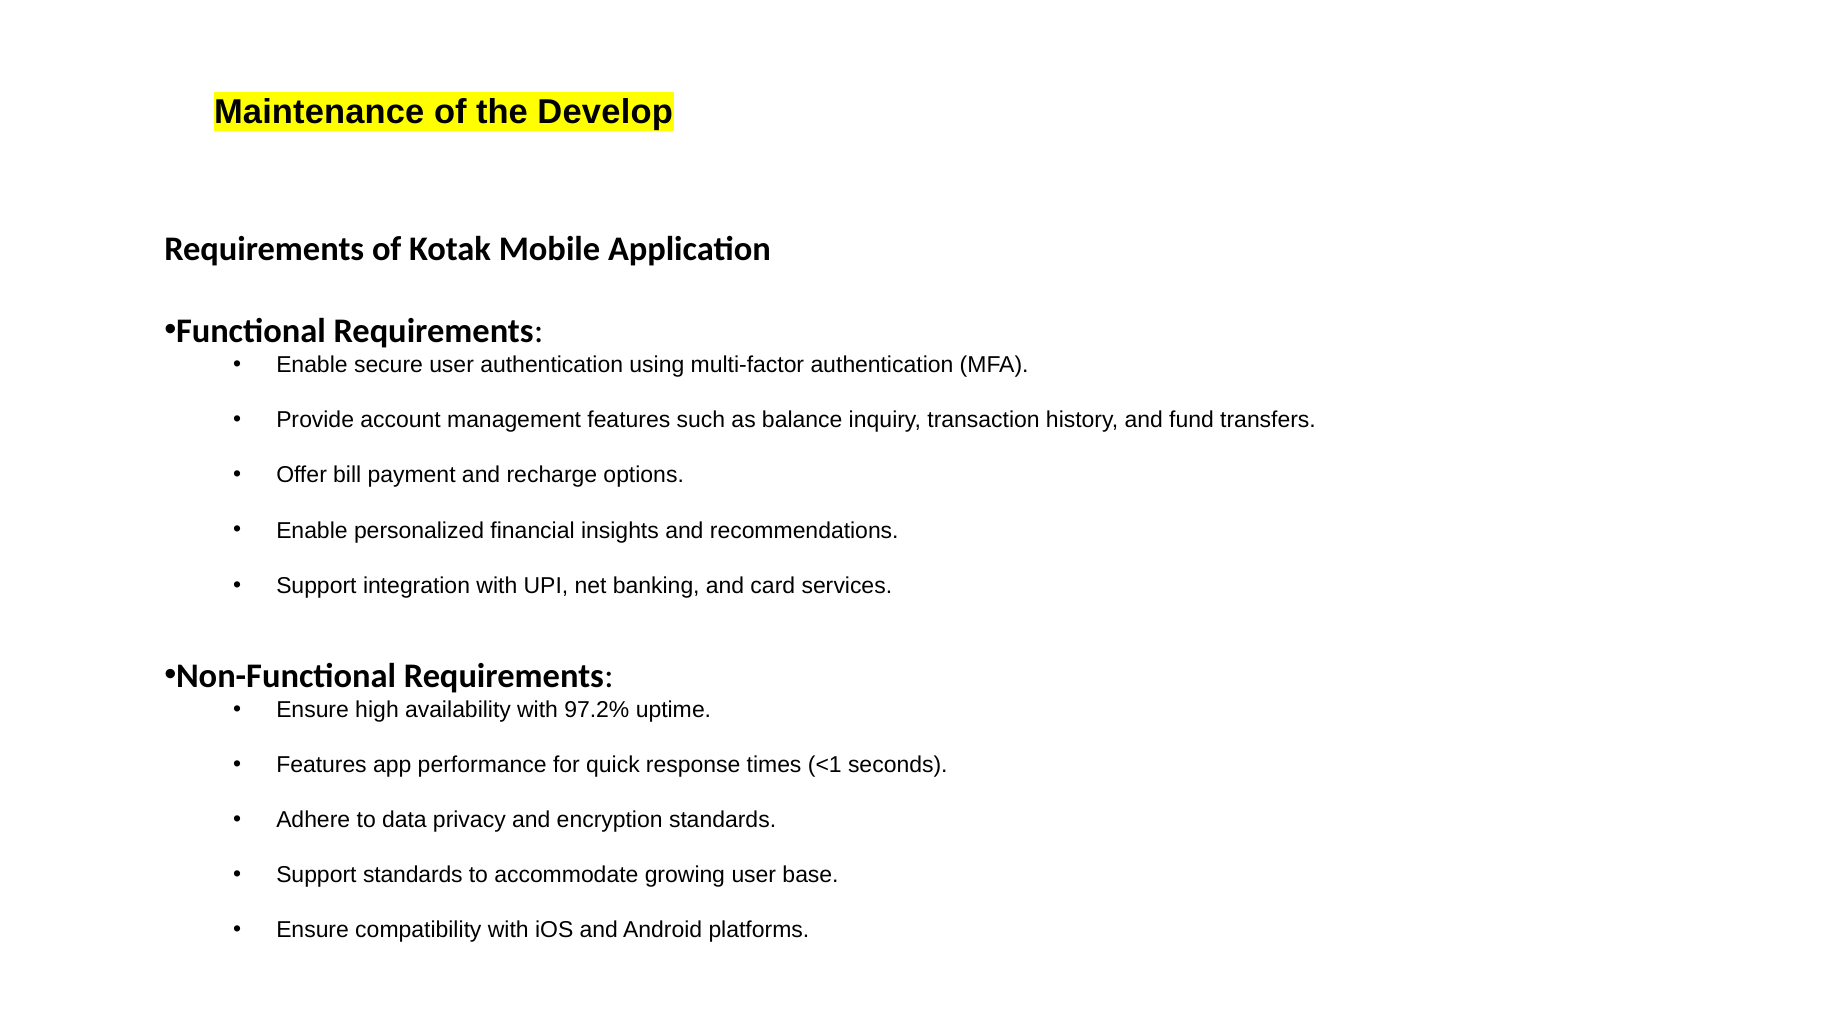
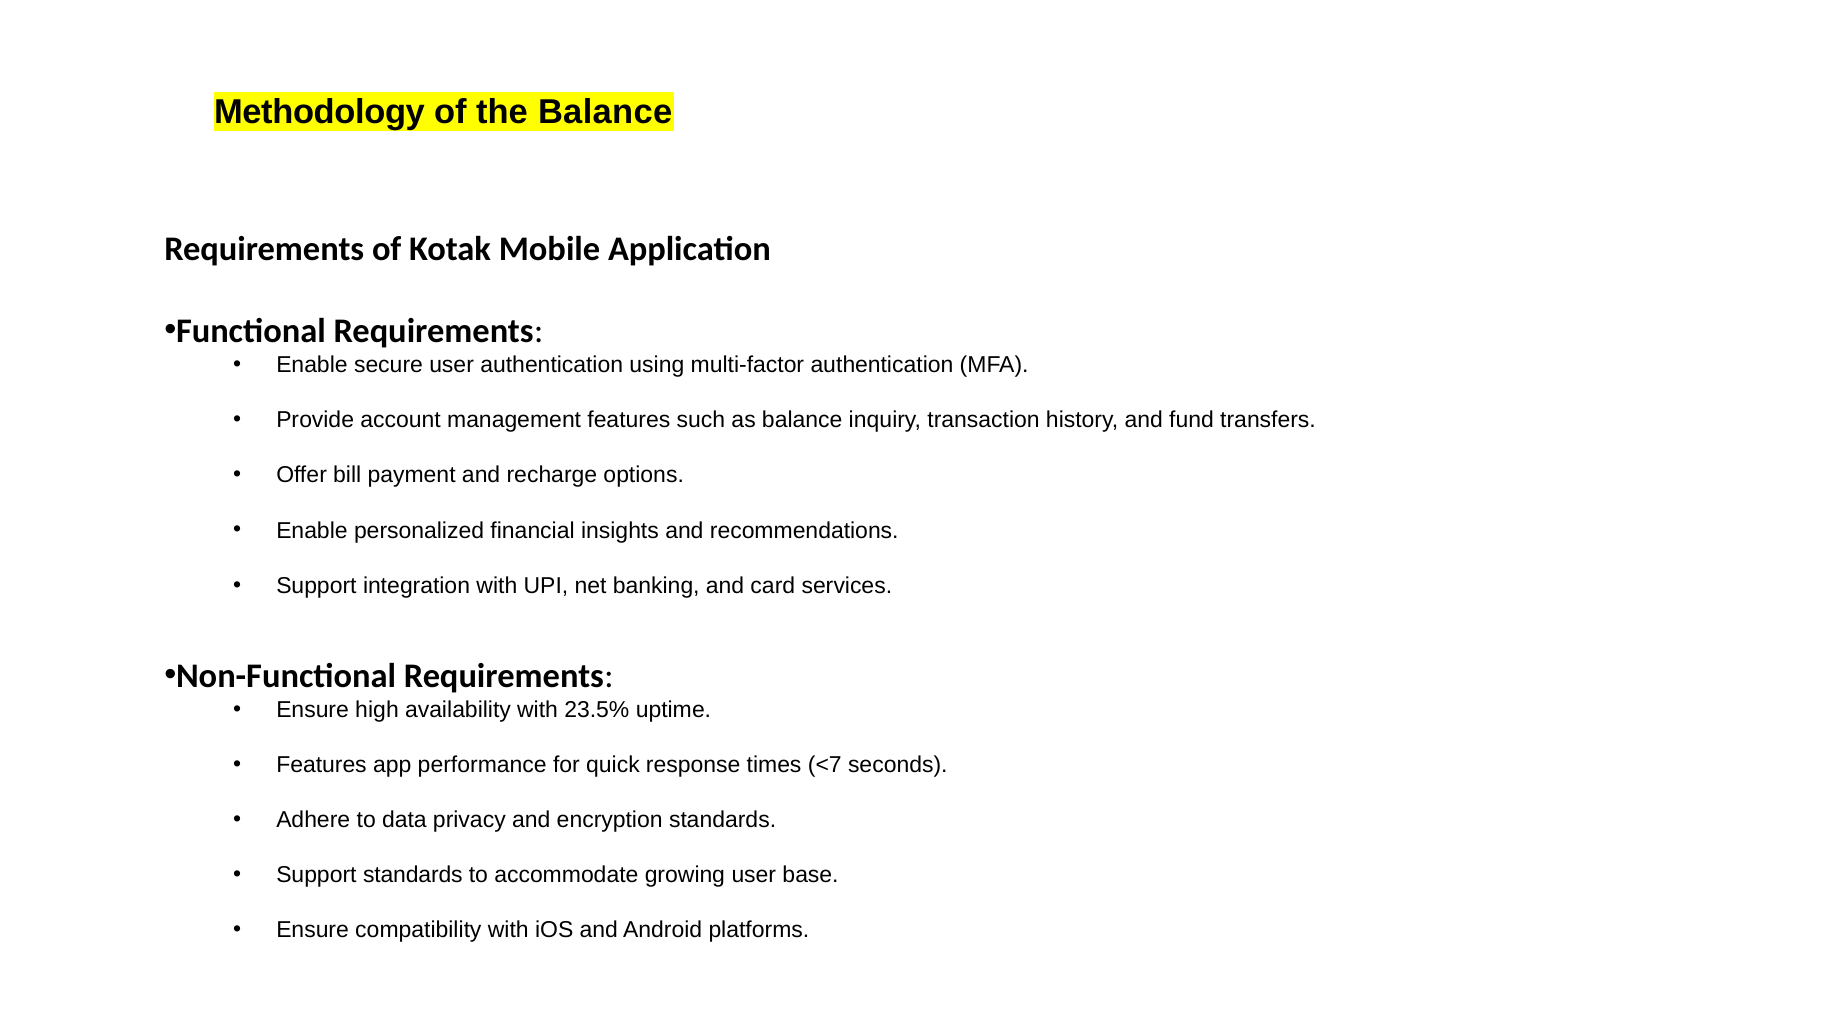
Maintenance: Maintenance -> Methodology
the Develop: Develop -> Balance
97.2%: 97.2% -> 23.5%
<1: <1 -> <7
